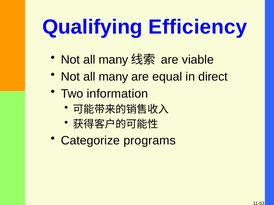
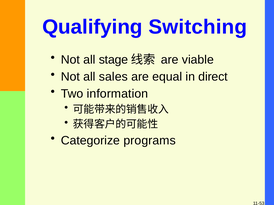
Efficiency: Efficiency -> Switching
many at (113, 60): many -> stage
many at (113, 77): many -> sales
